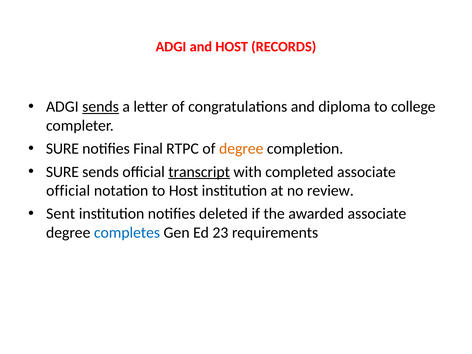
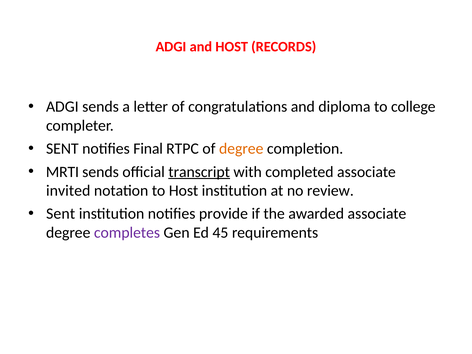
sends at (101, 107) underline: present -> none
SURE at (62, 149): SURE -> SENT
SURE at (62, 172): SURE -> MRTI
official at (68, 191): official -> invited
deleted: deleted -> provide
completes colour: blue -> purple
23: 23 -> 45
